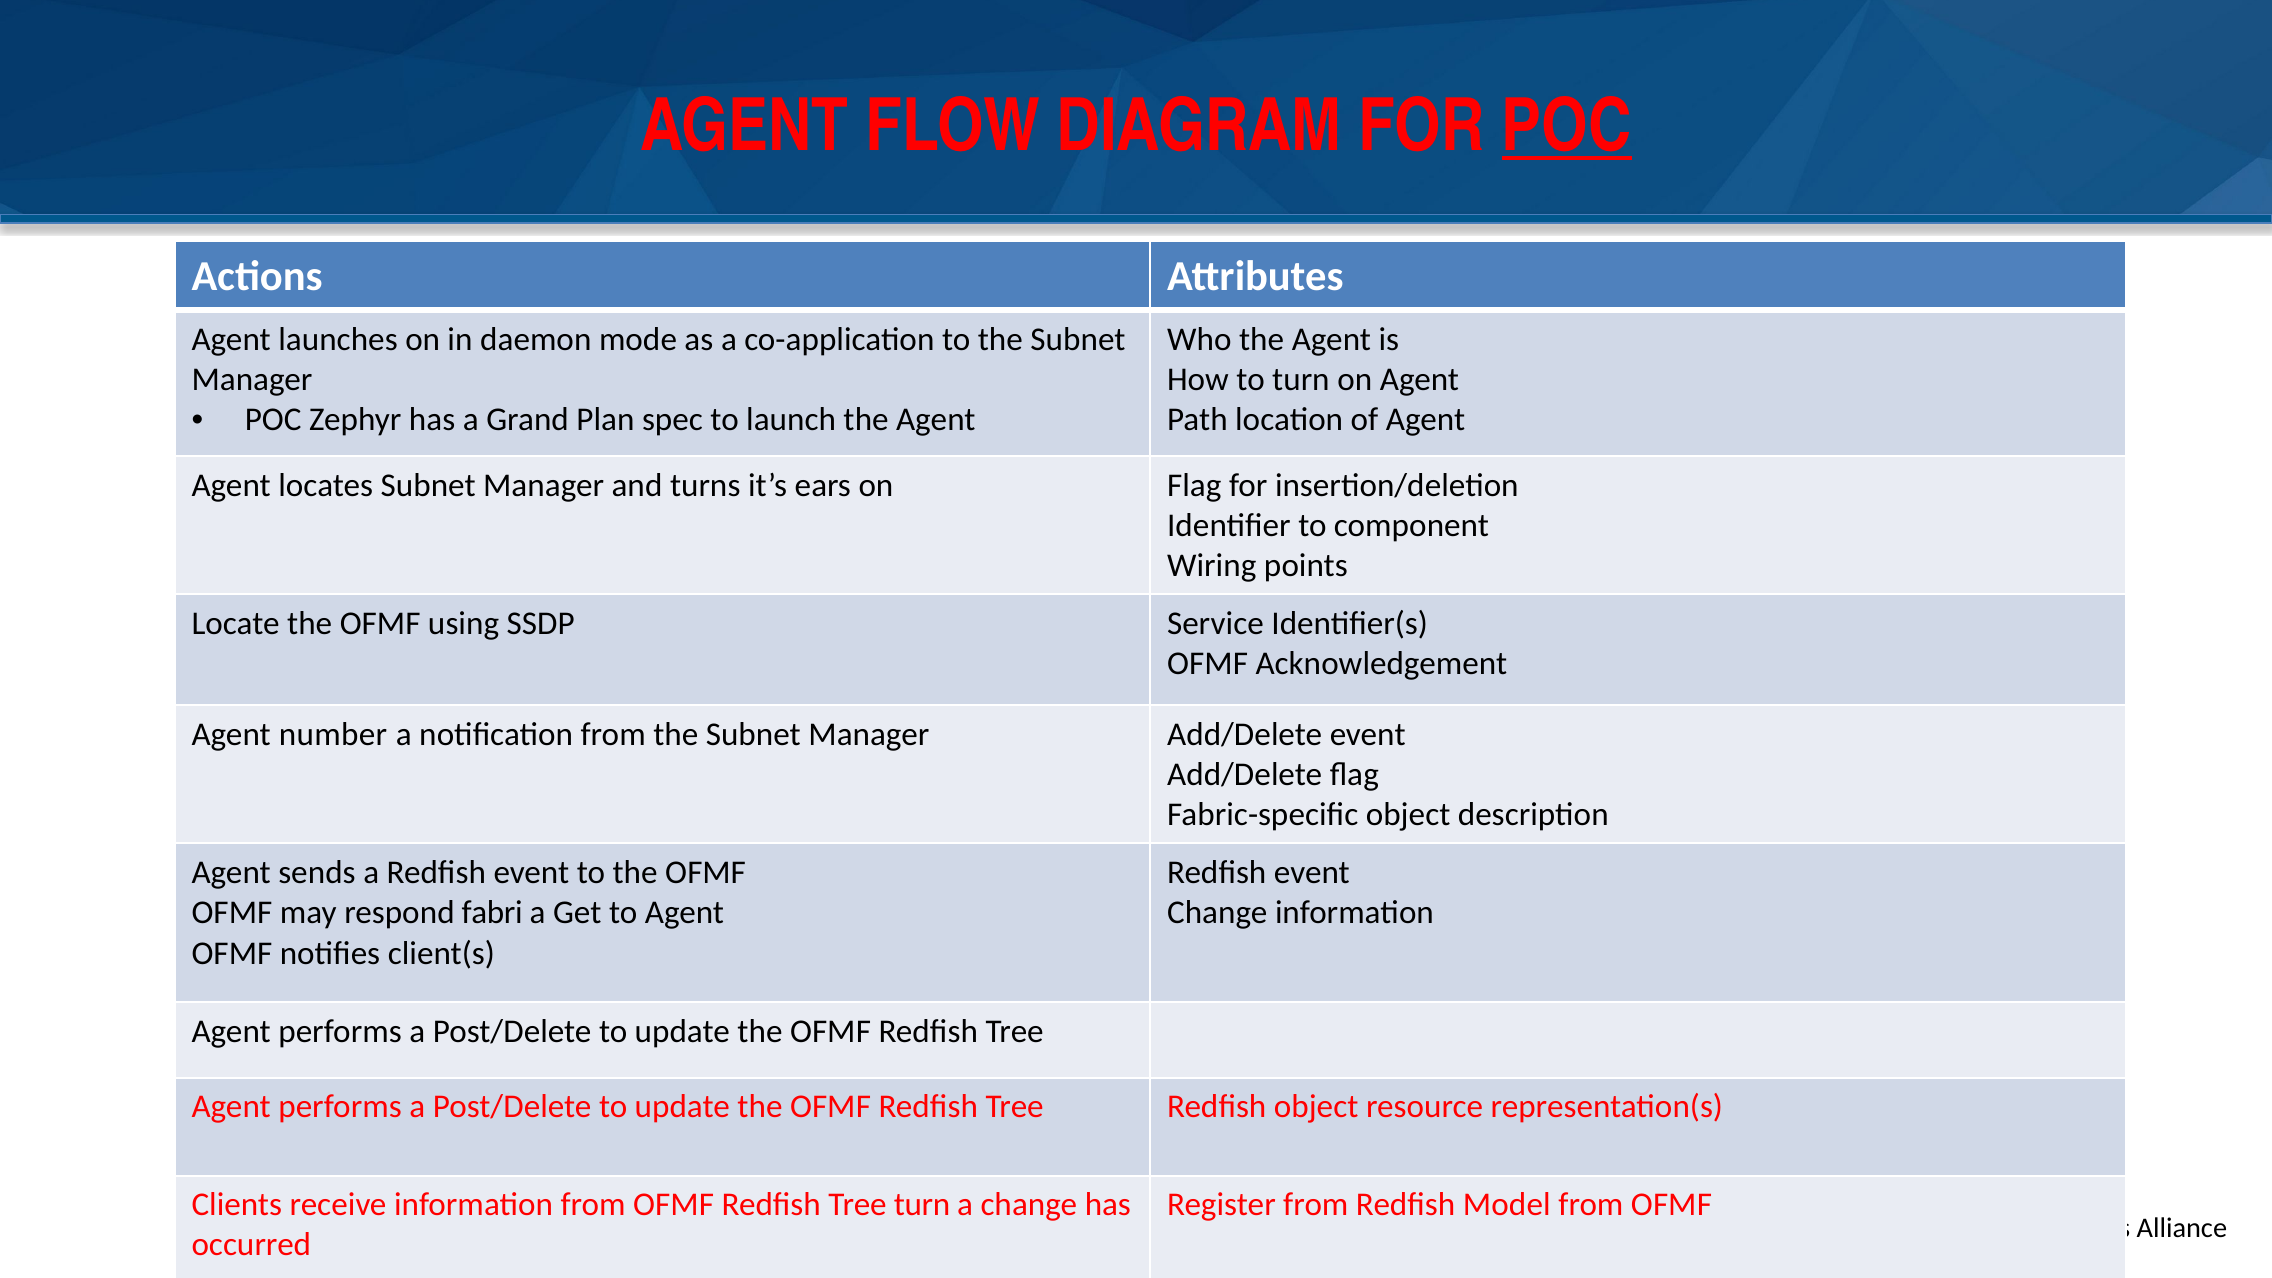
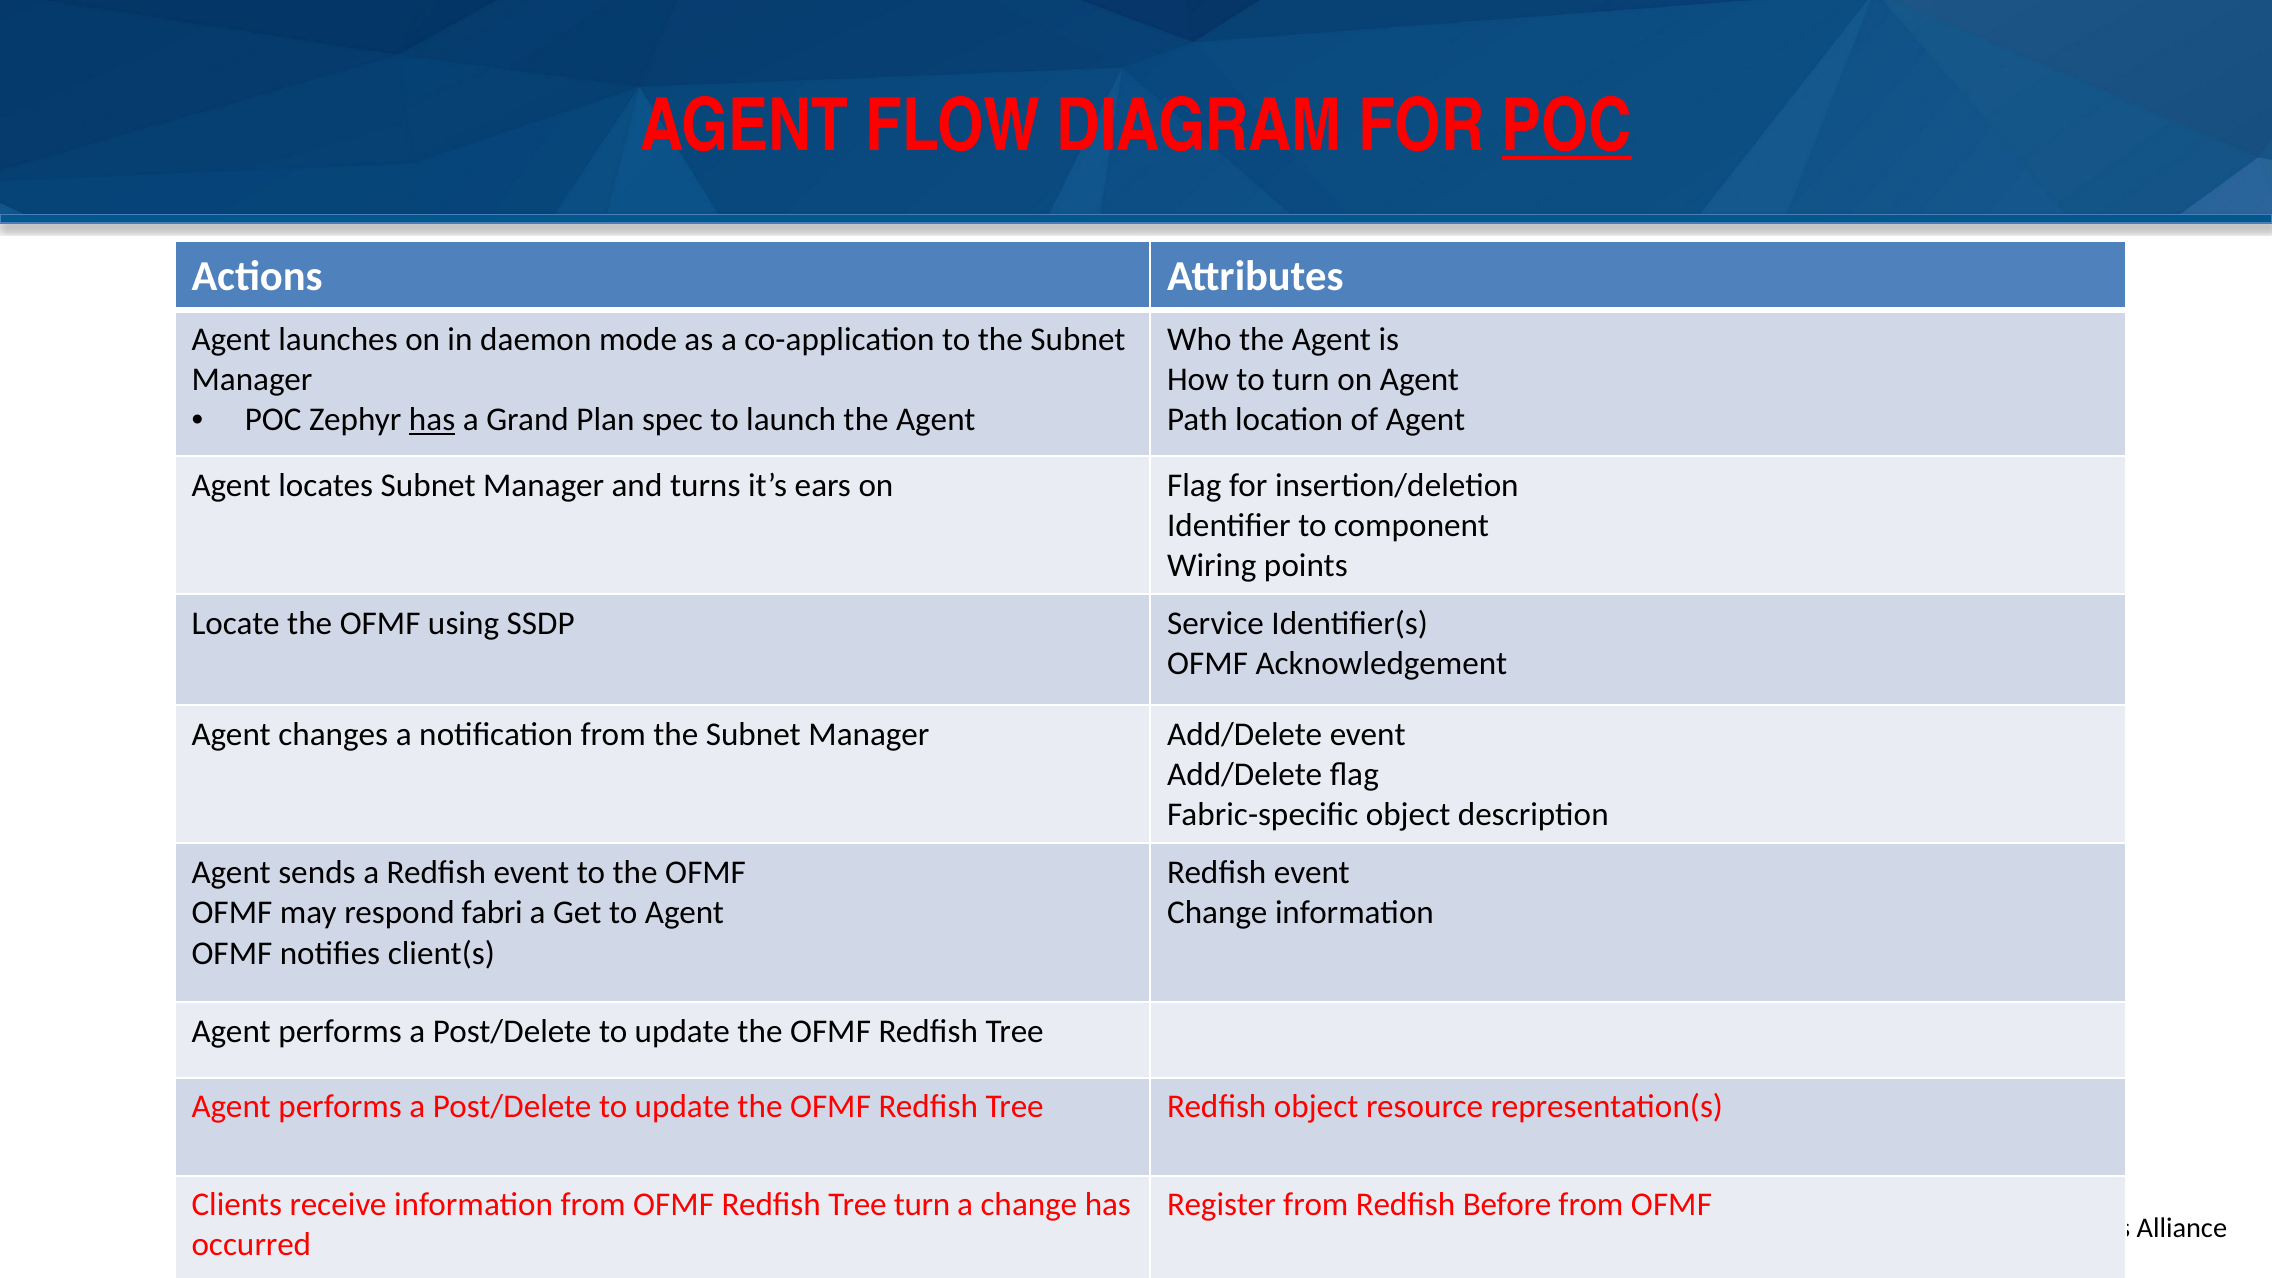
has at (432, 420) underline: none -> present
number: number -> changes
Model: Model -> Before
